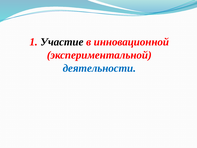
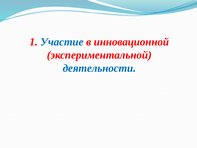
Участие colour: black -> blue
